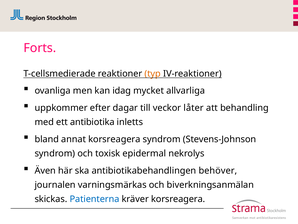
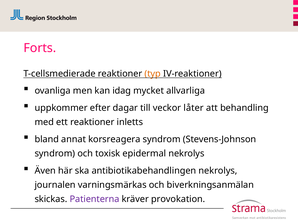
ett antibiotika: antibiotika -> reaktioner
antibiotikabehandlingen behöver: behöver -> nekrolys
Patienterna colour: blue -> purple
kräver korsreagera: korsreagera -> provokation
